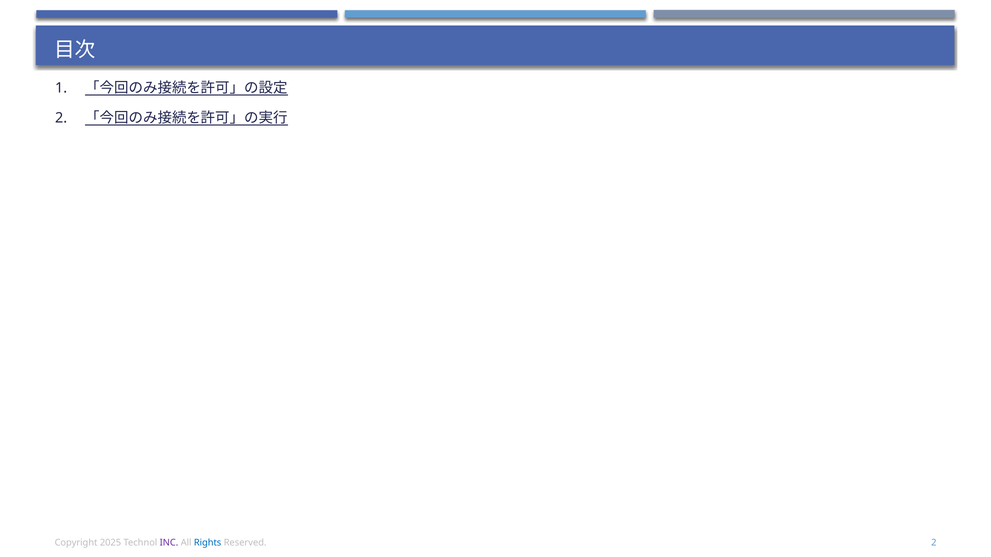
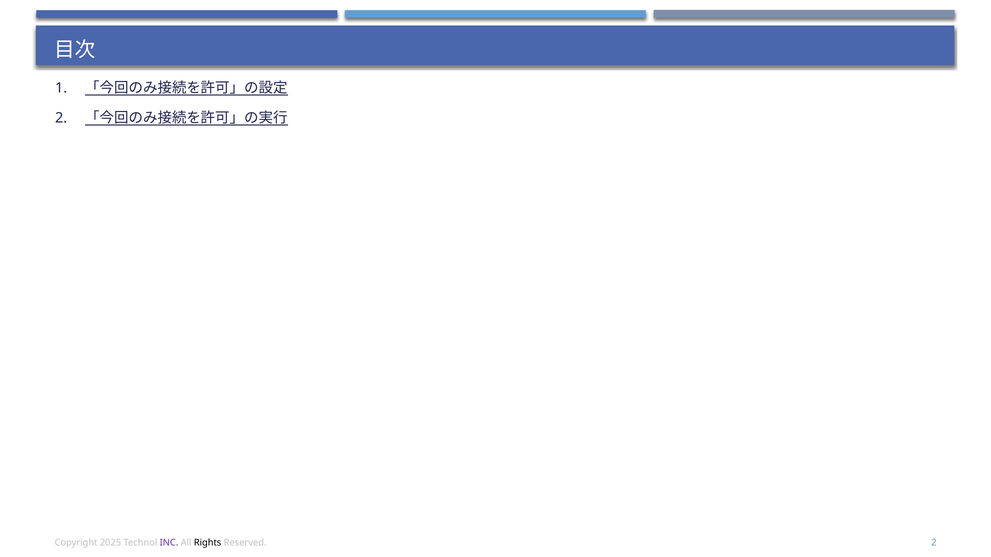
Rights colour: blue -> black
